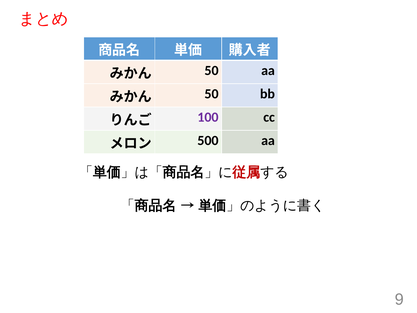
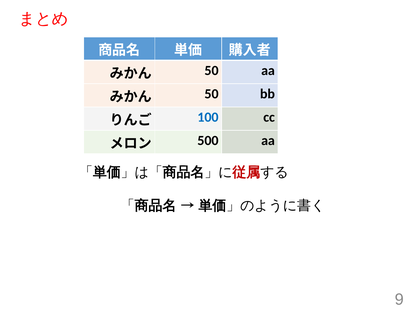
100 colour: purple -> blue
